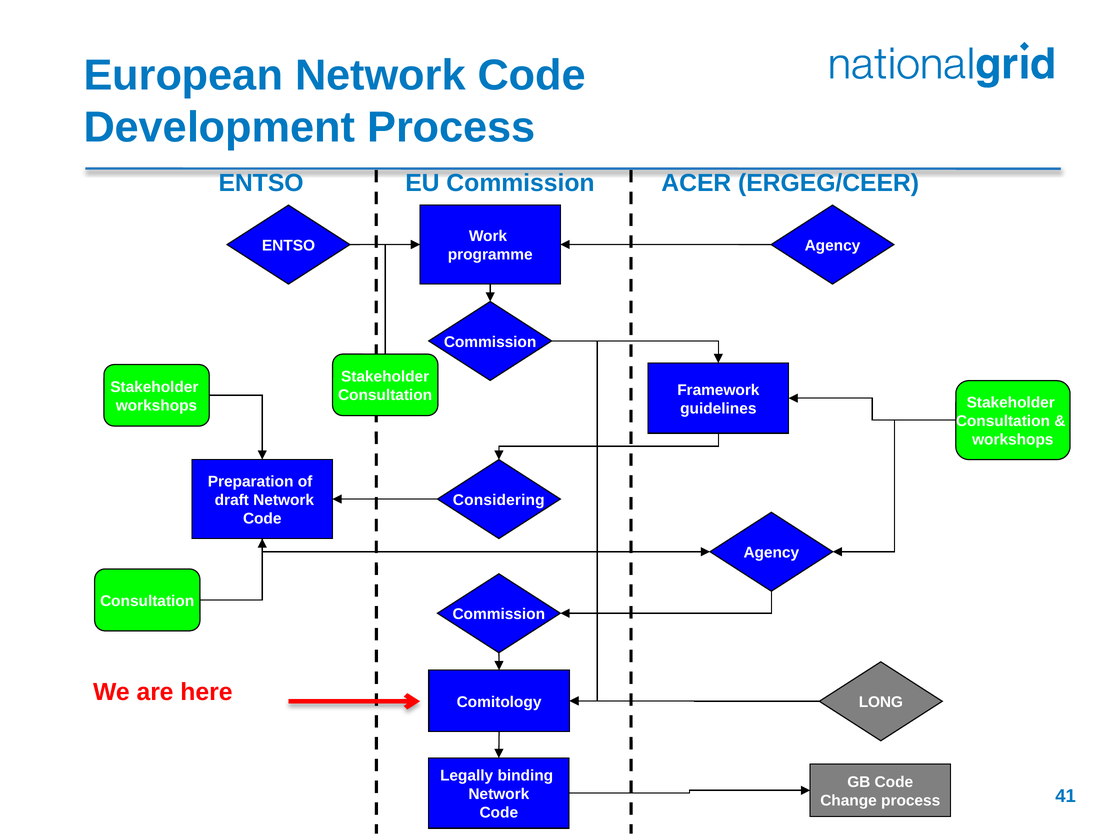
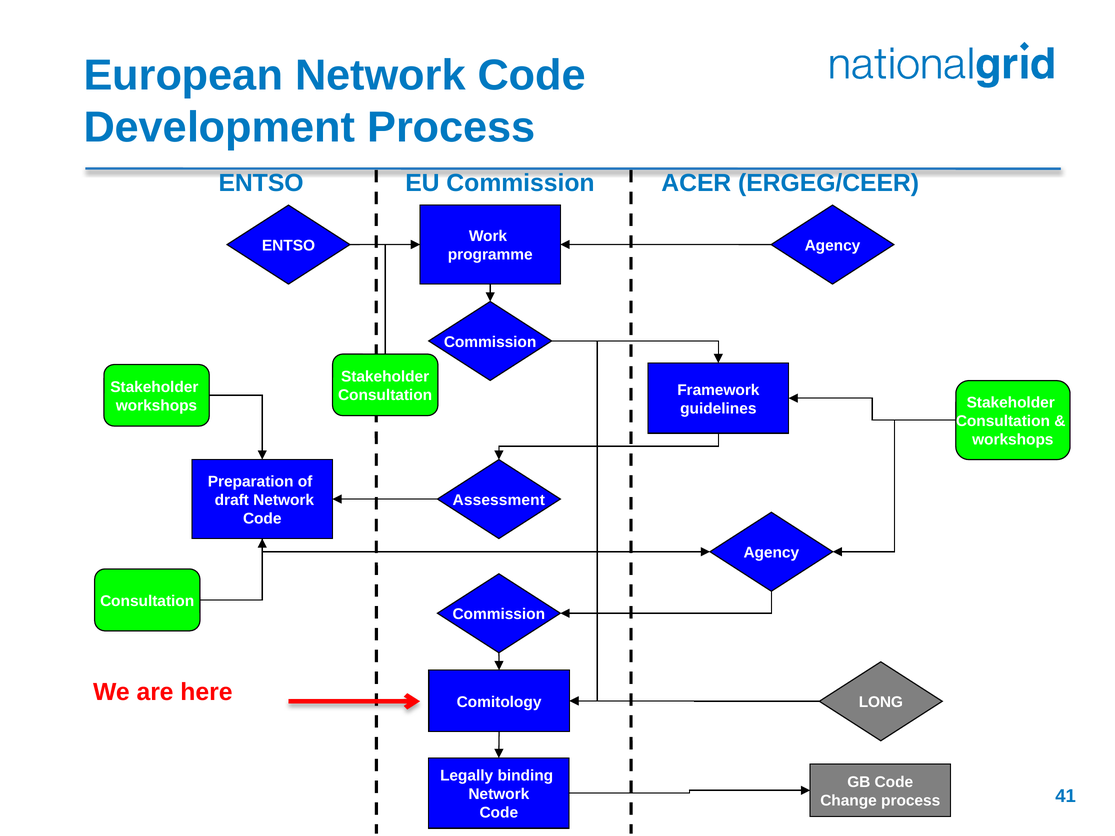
Considering: Considering -> Assessment
